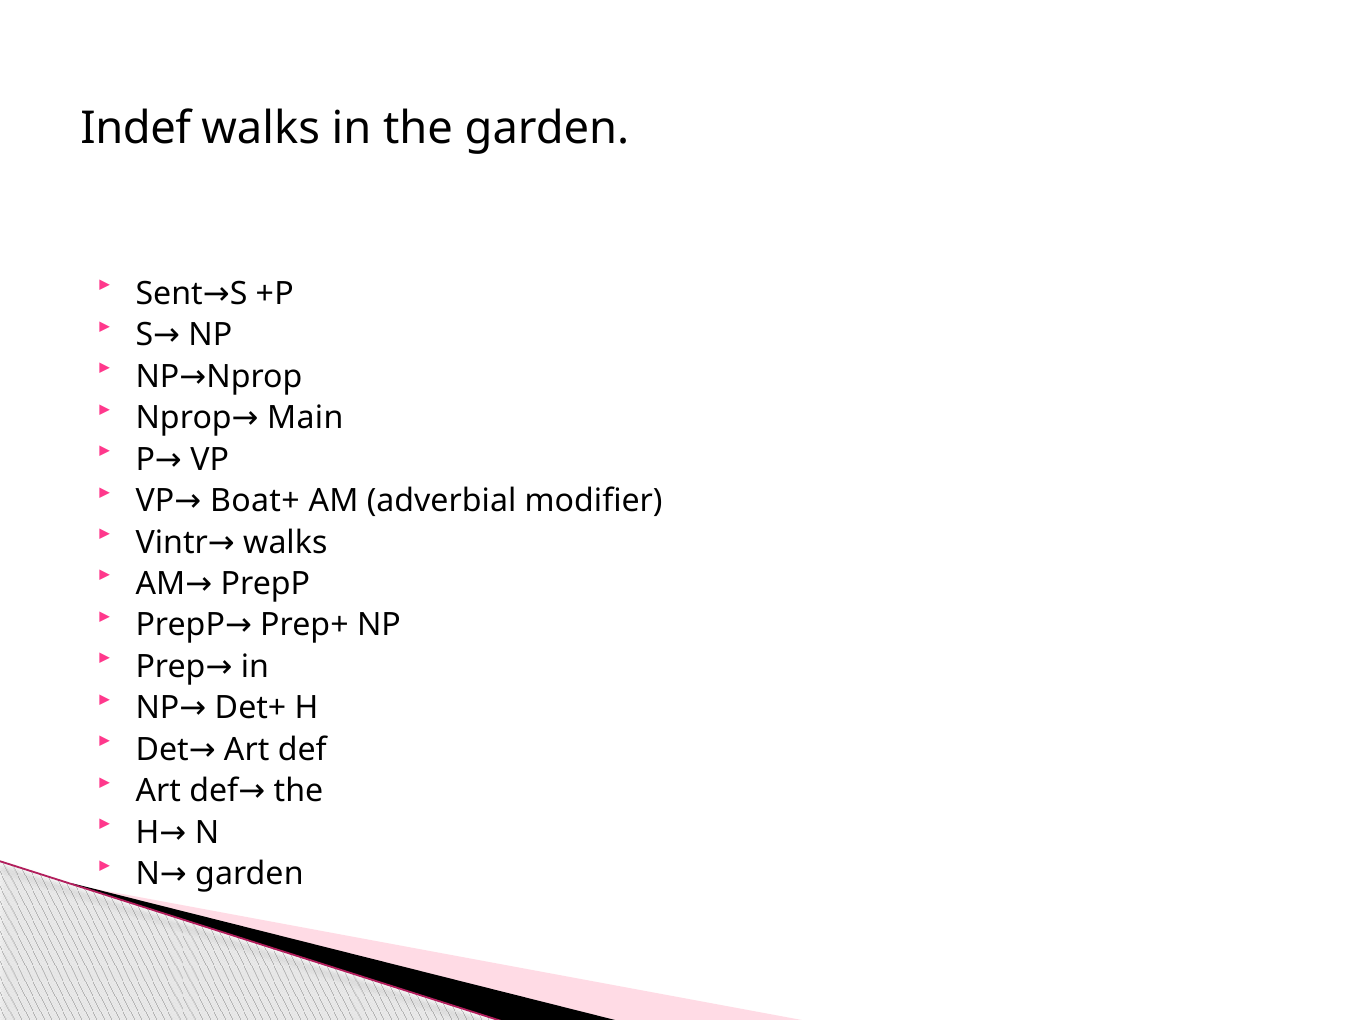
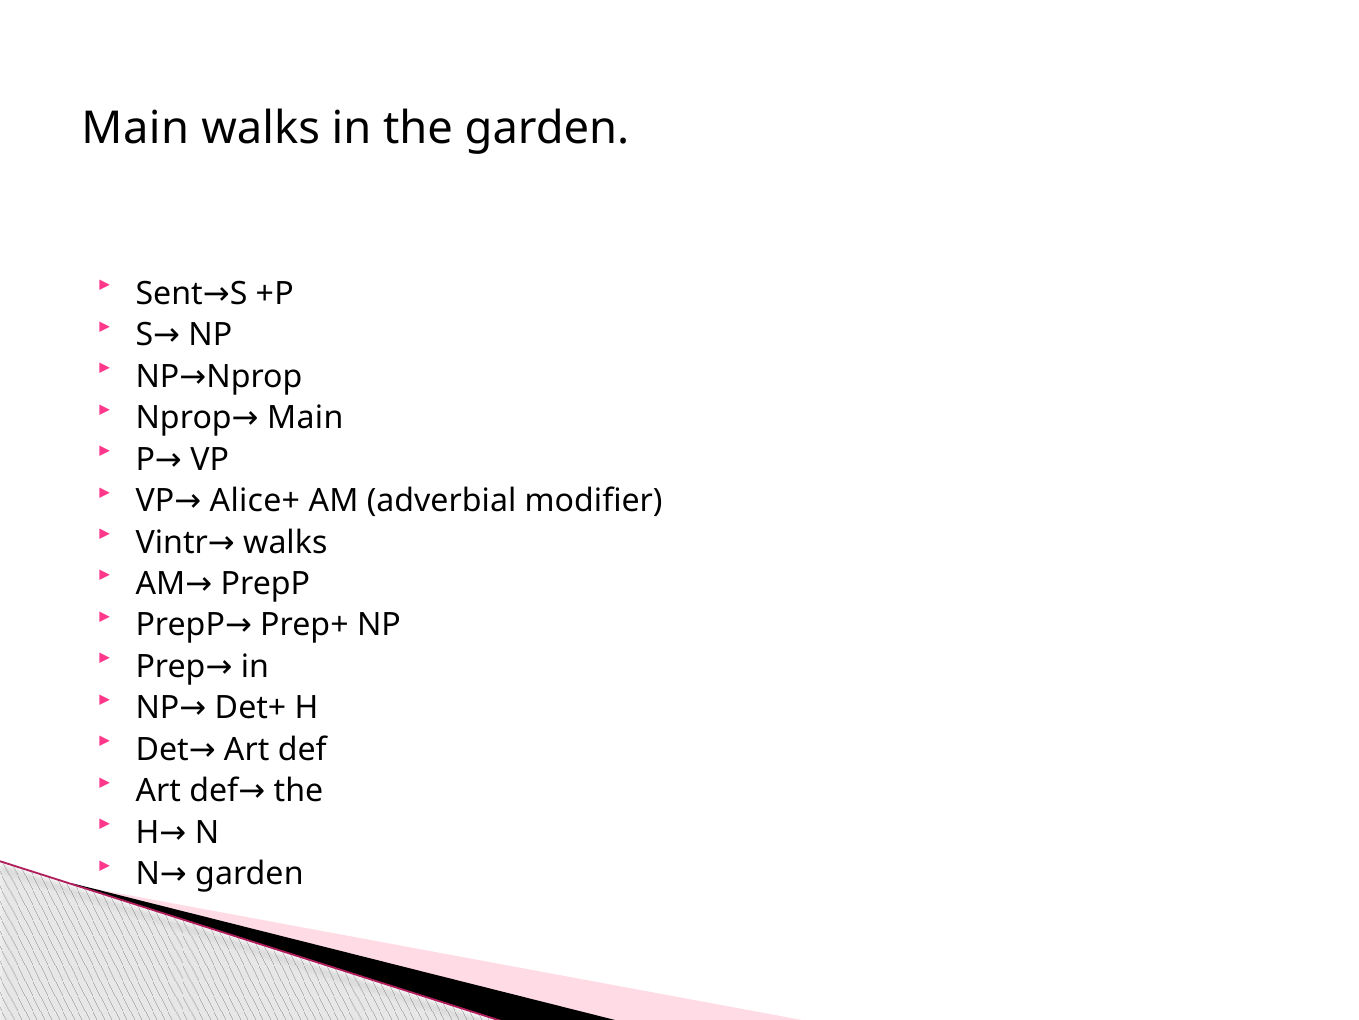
Indef at (136, 129): Indef -> Main
Boat+: Boat+ -> Alice+
